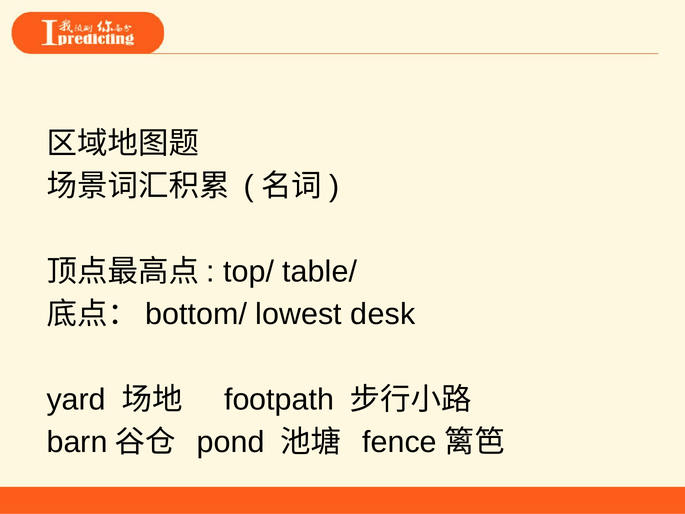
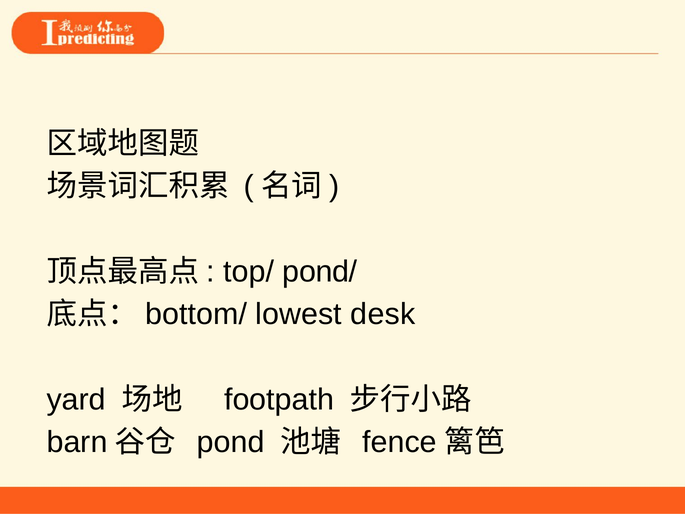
table/: table/ -> pond/
